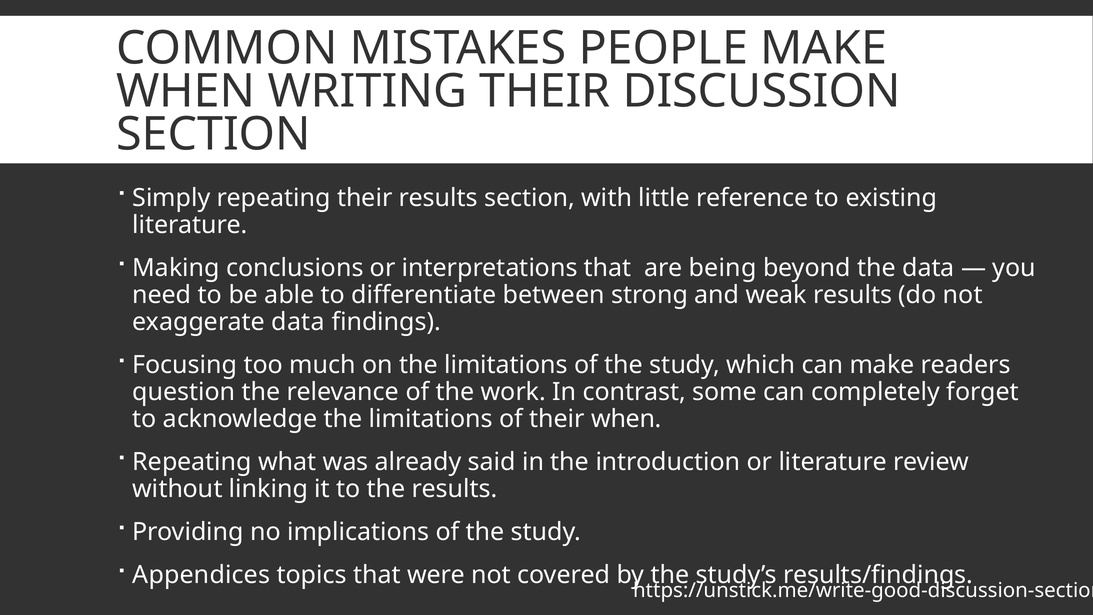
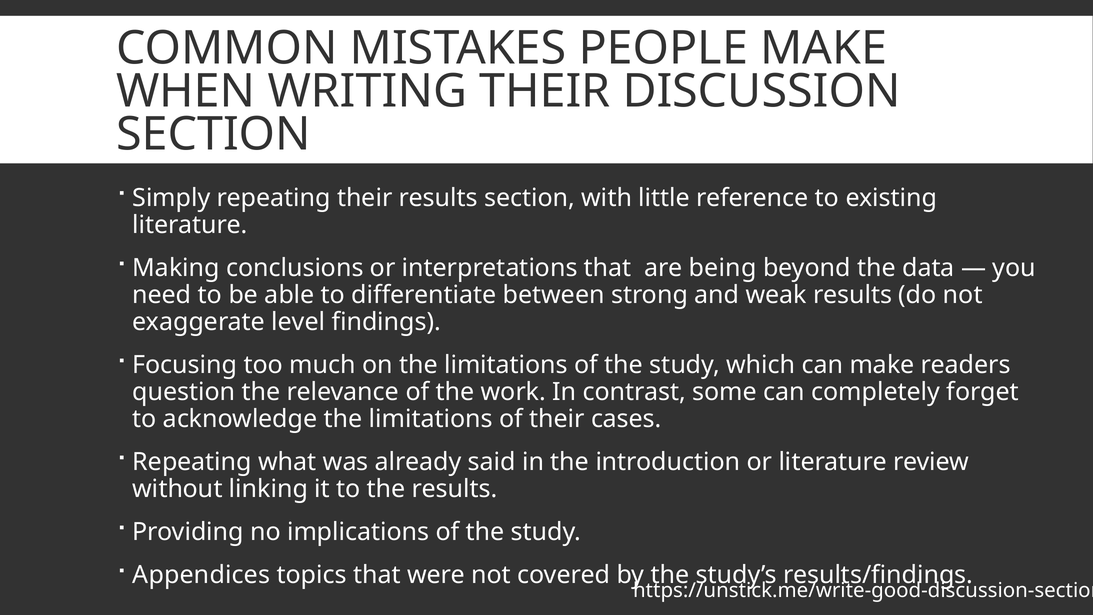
exaggerate data: data -> level
their when: when -> cases
